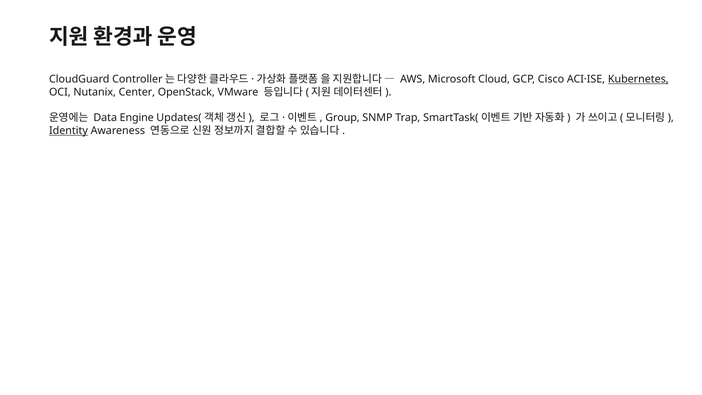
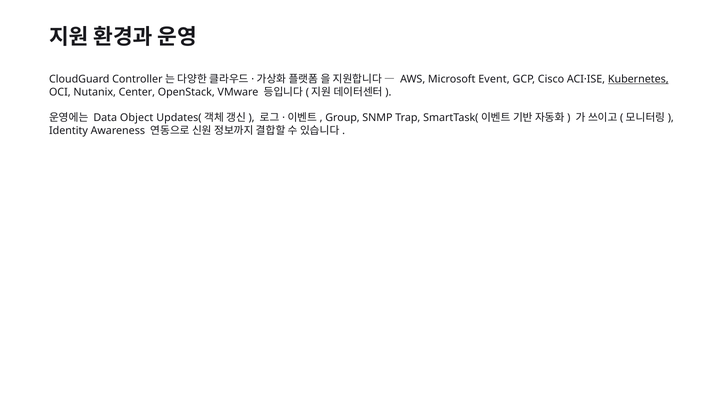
Cloud: Cloud -> Event
Engine: Engine -> Object
Identity underline: present -> none
